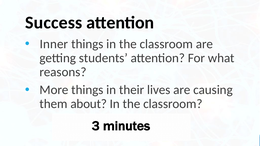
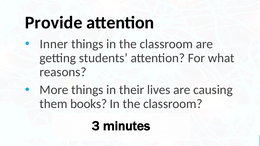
Success: Success -> Provide
about: about -> books
